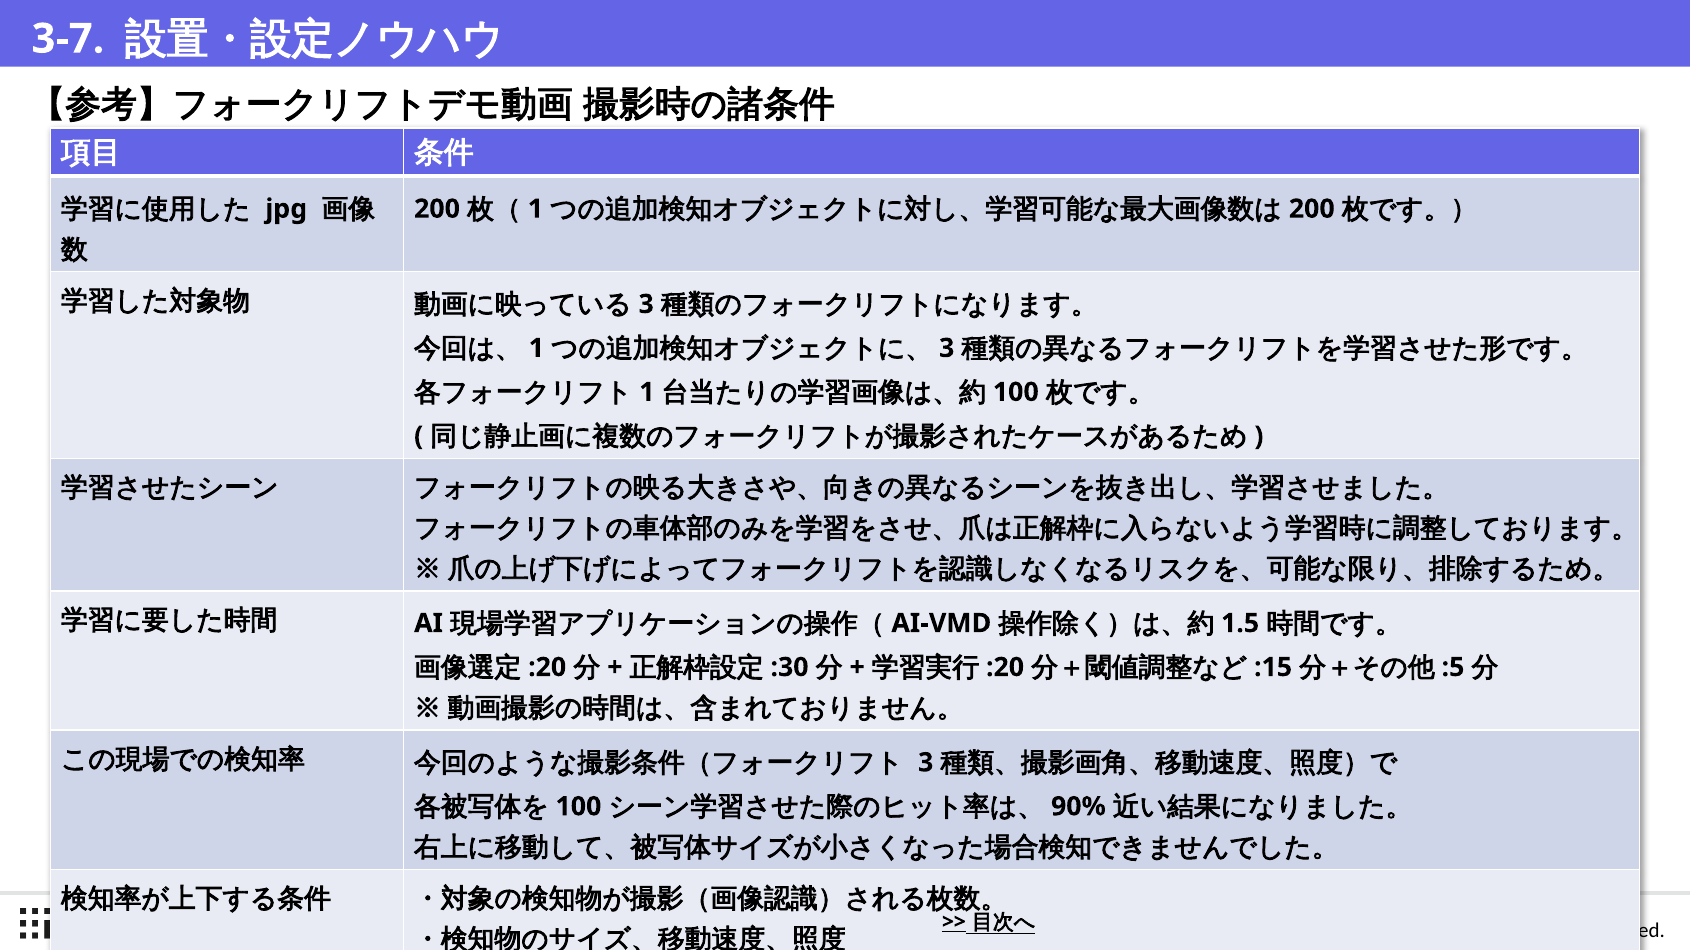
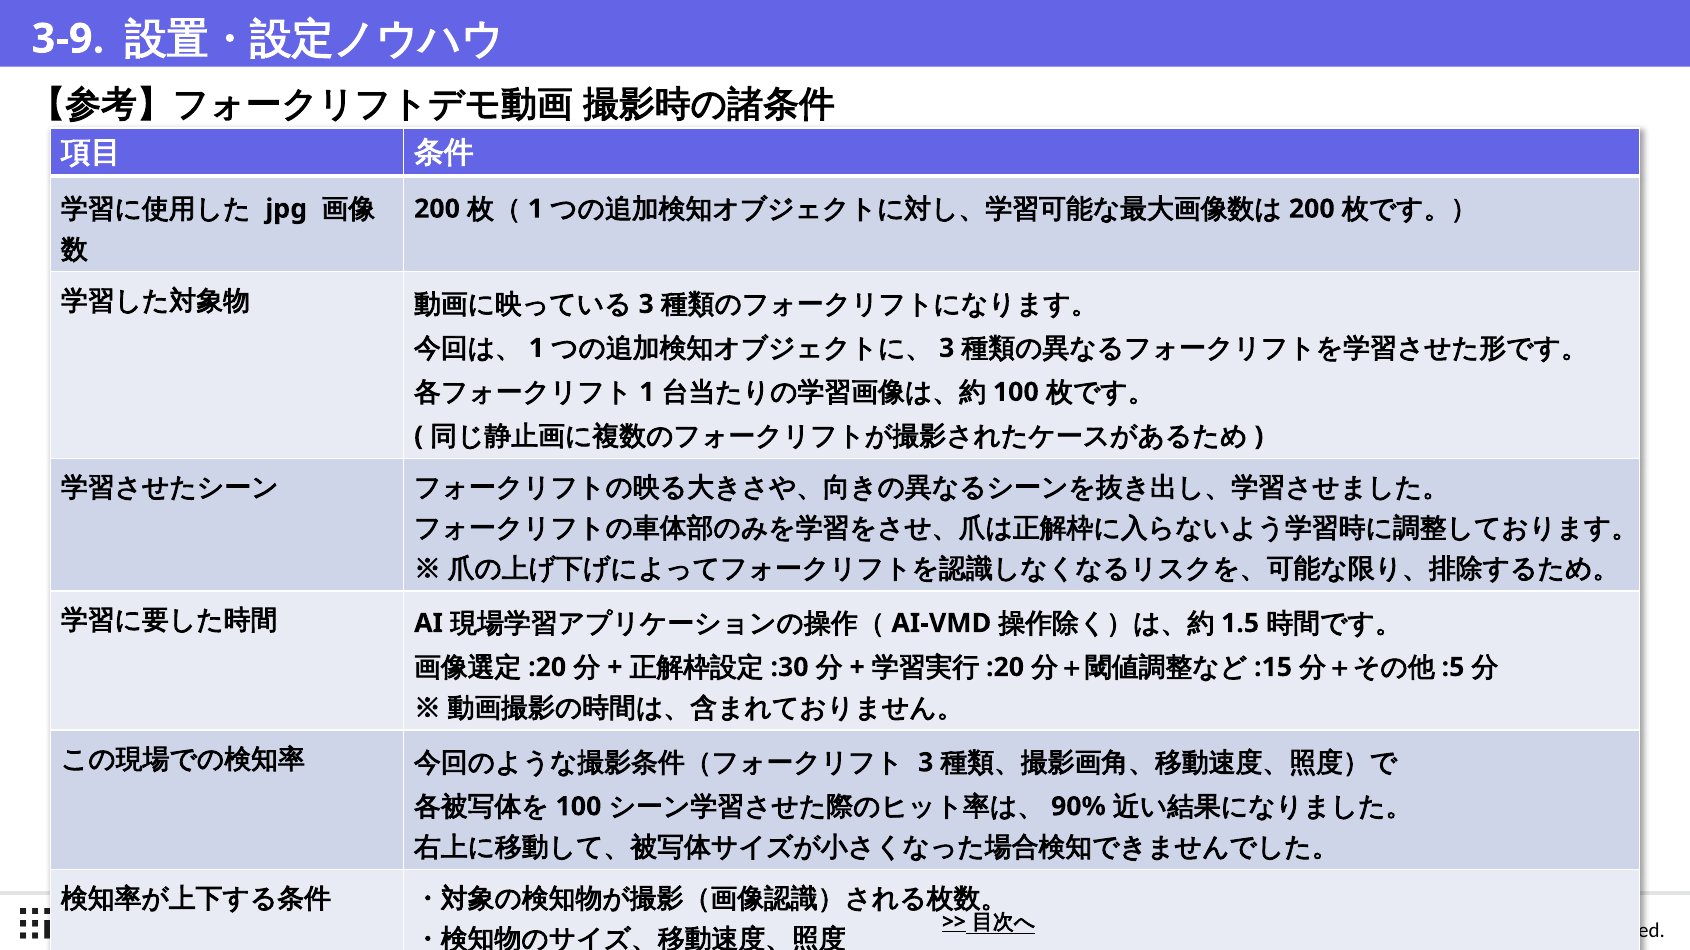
3-7: 3-7 -> 3-9
